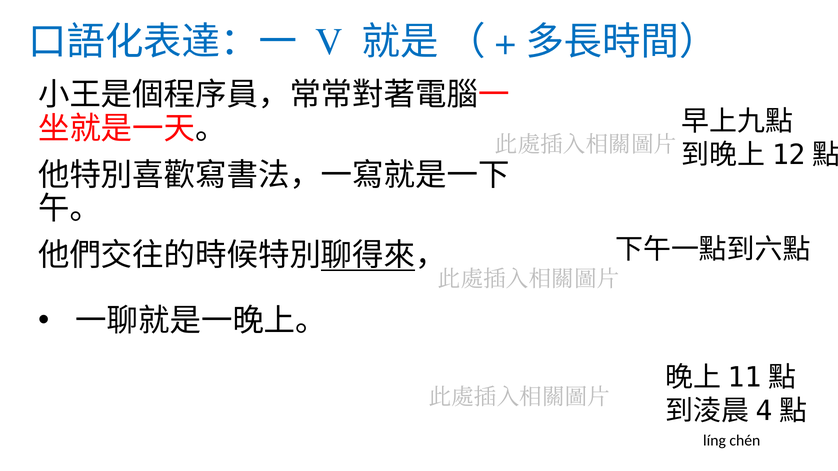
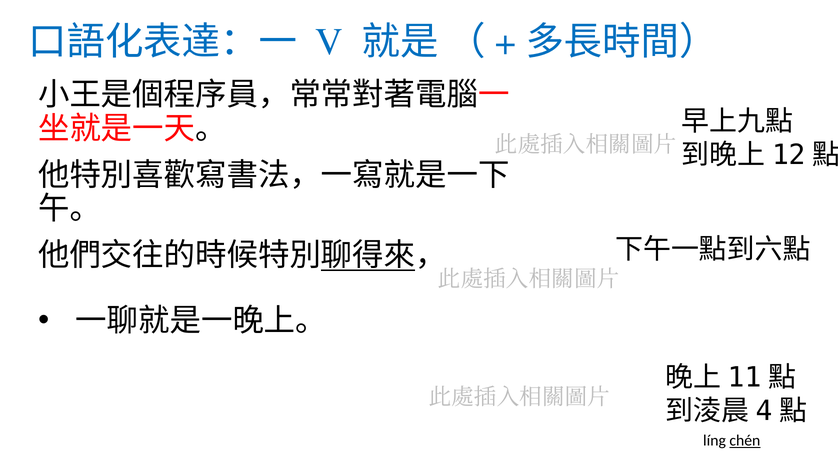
chén underline: none -> present
